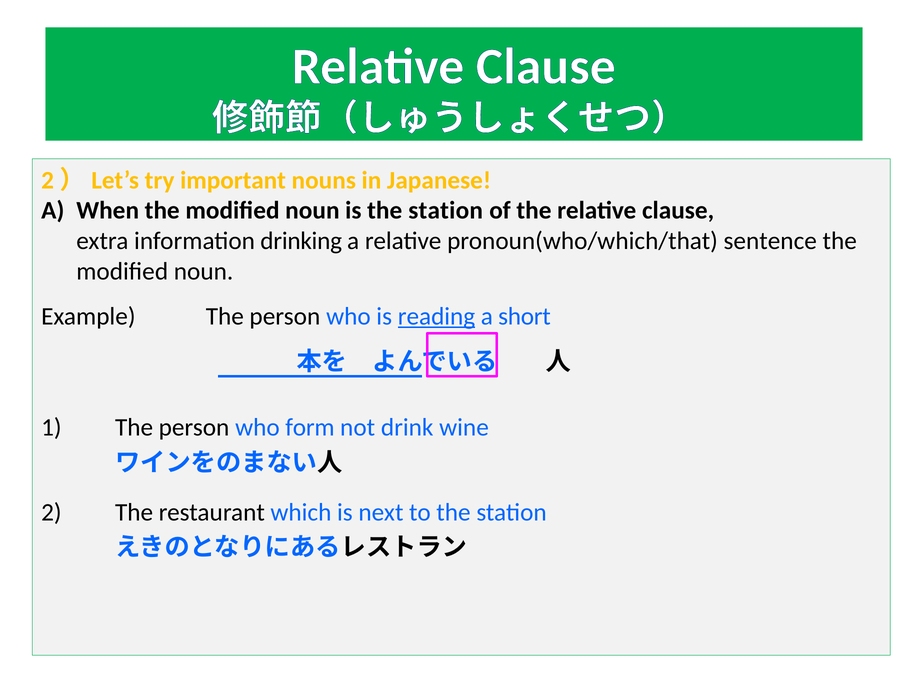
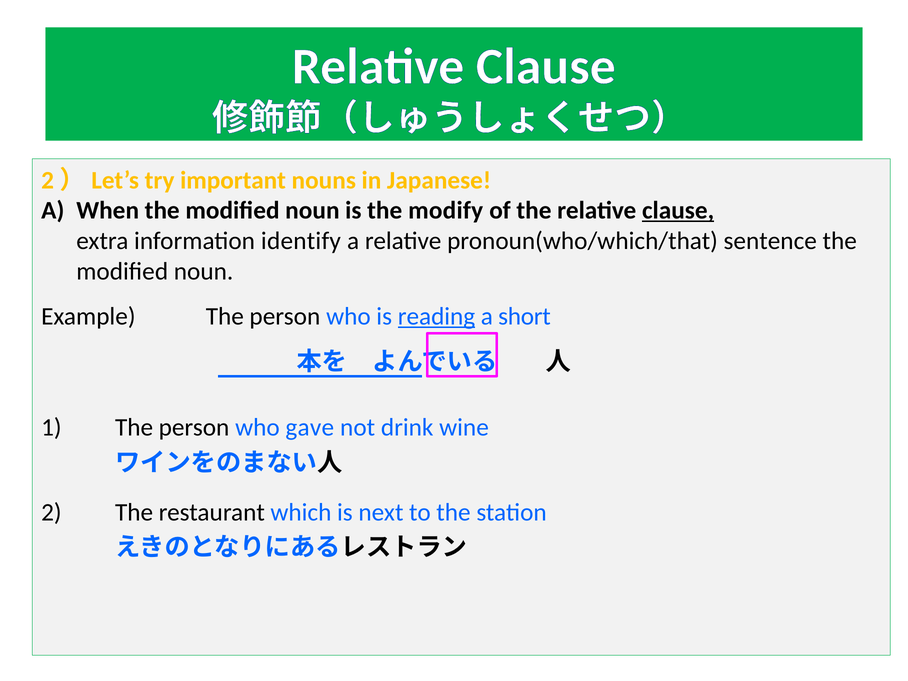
is the station: station -> modify
clause at (678, 211) underline: none -> present
drinking: drinking -> identify
form: form -> gave
